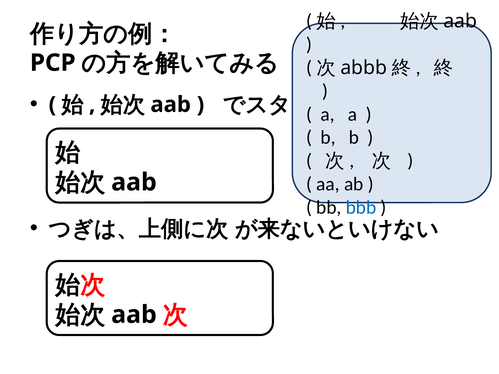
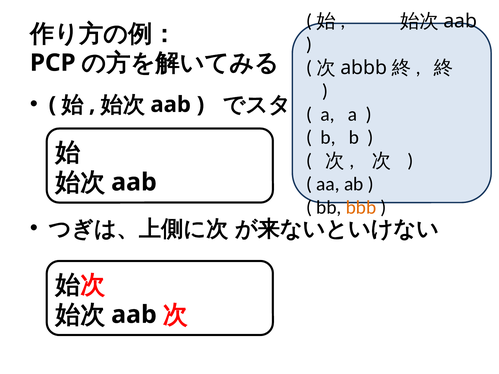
bbb colour: blue -> orange
